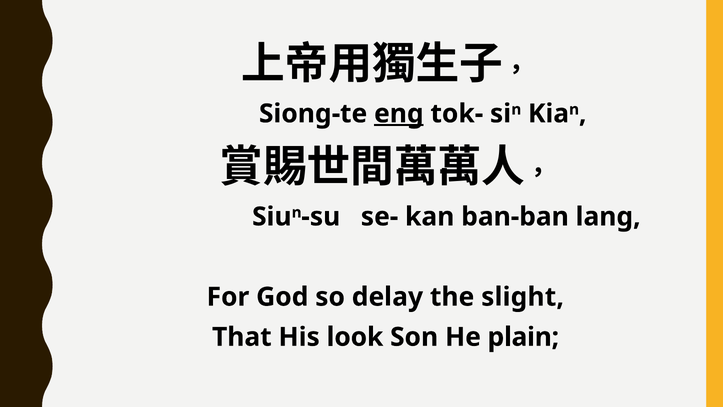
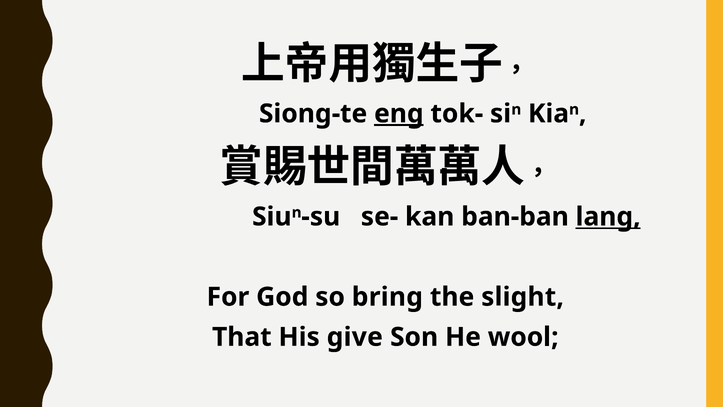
lang underline: none -> present
delay: delay -> bring
look: look -> give
plain: plain -> wool
